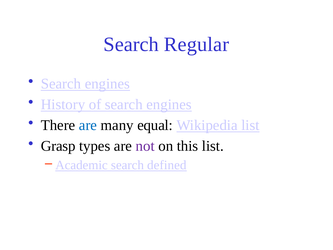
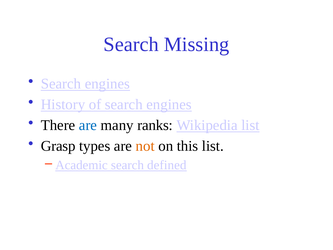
Regular: Regular -> Missing
equal: equal -> ranks
not colour: purple -> orange
